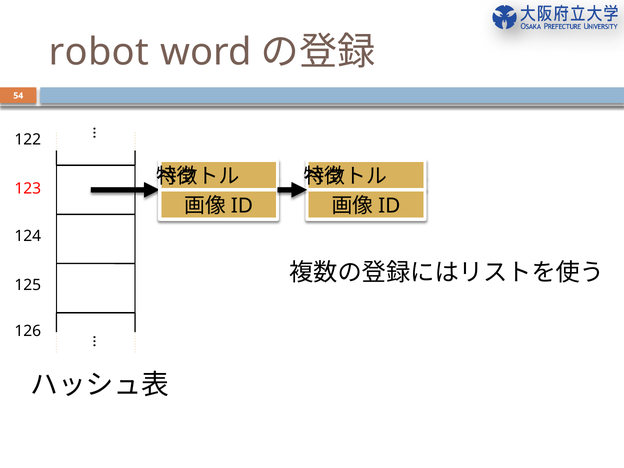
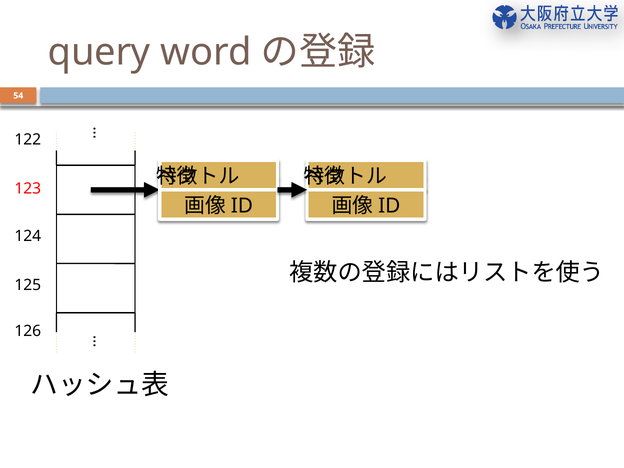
robot: robot -> query
